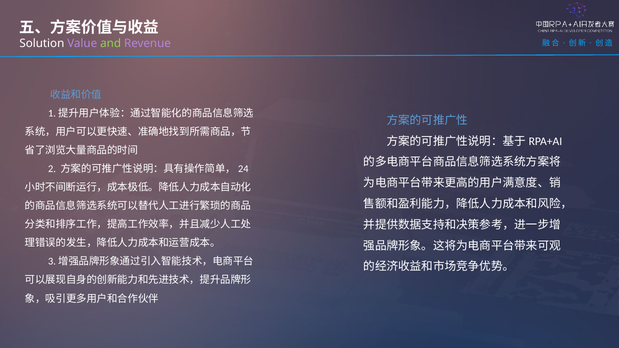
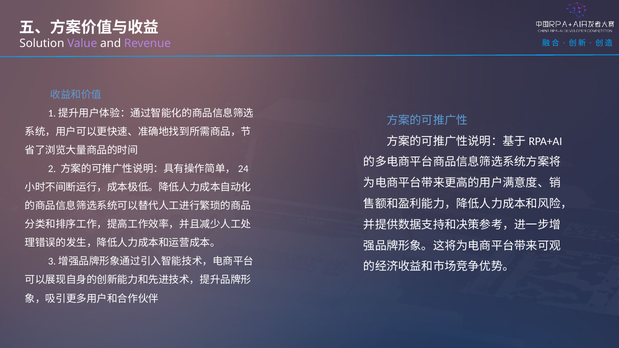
and colour: light green -> white
